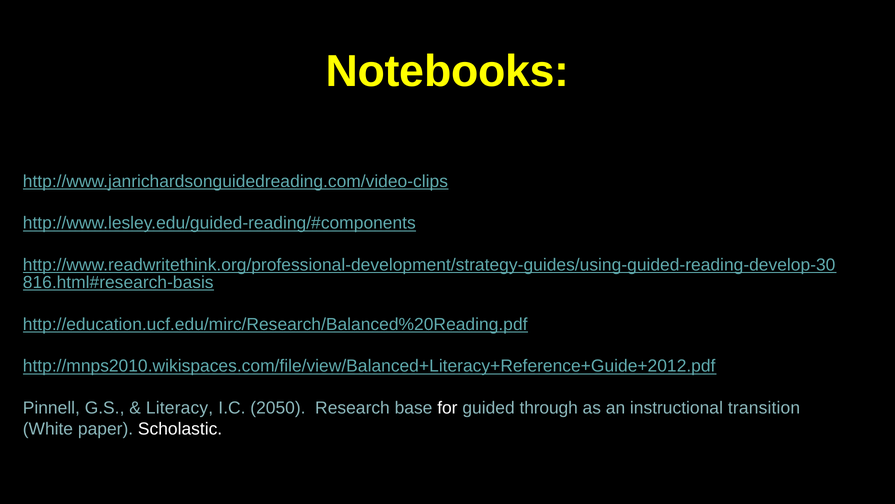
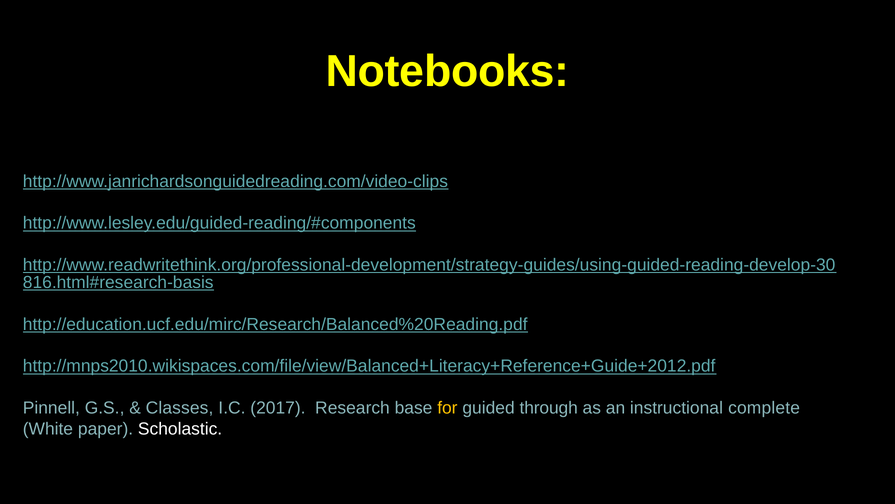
Literacy: Literacy -> Classes
2050: 2050 -> 2017
for colour: white -> yellow
transition: transition -> complete
